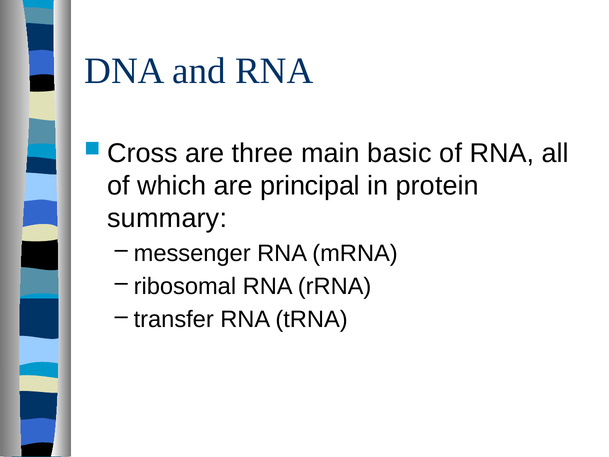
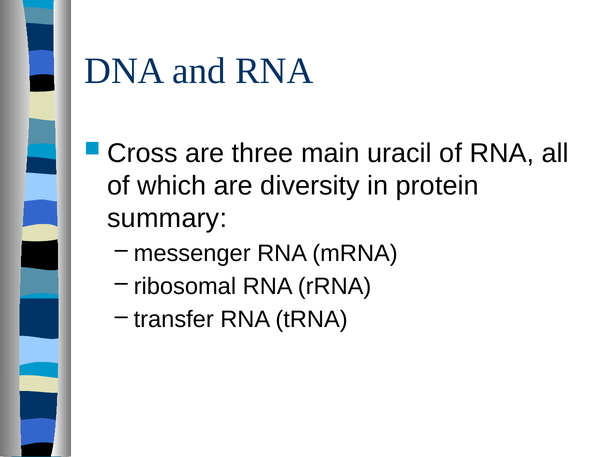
basic: basic -> uracil
principal: principal -> diversity
